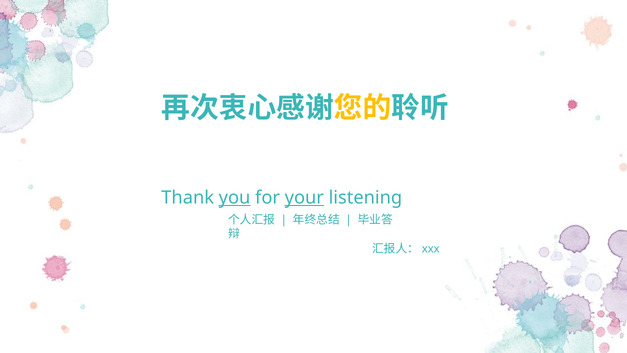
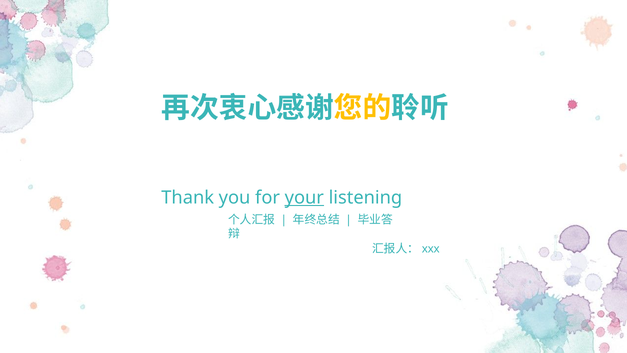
you underline: present -> none
